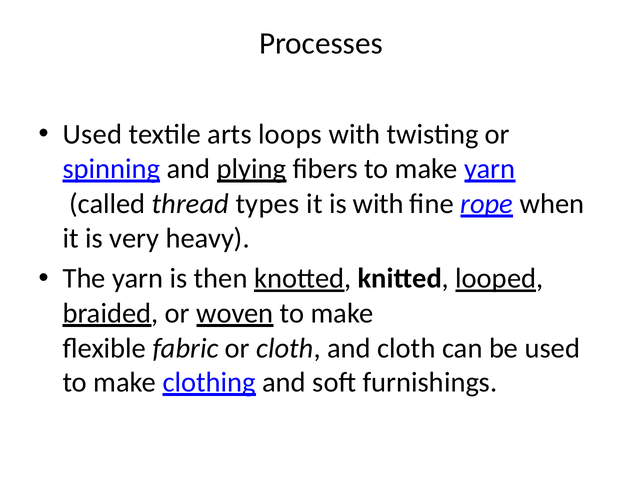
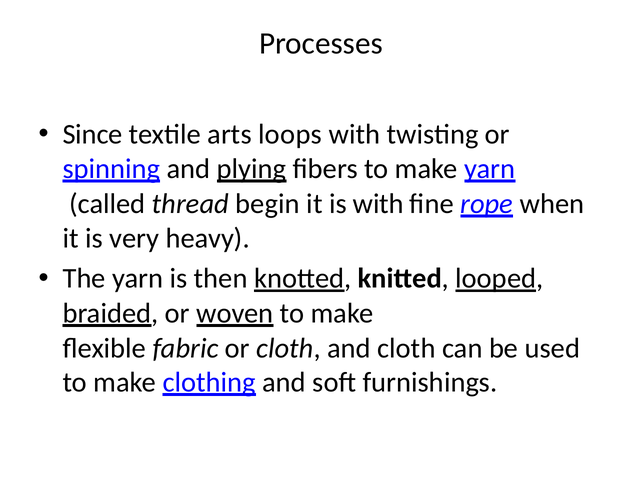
Used at (92, 135): Used -> Since
types: types -> begin
